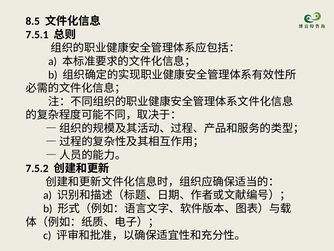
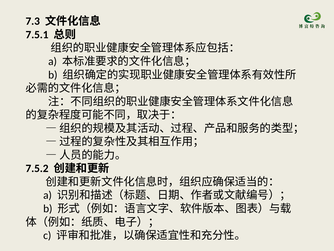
8.5: 8.5 -> 7.3
